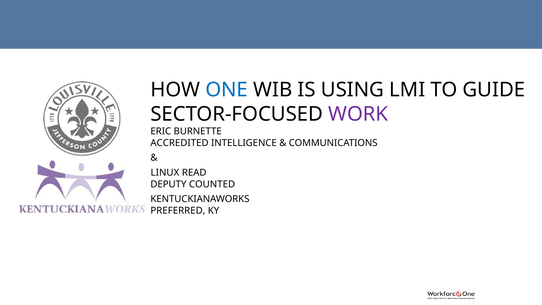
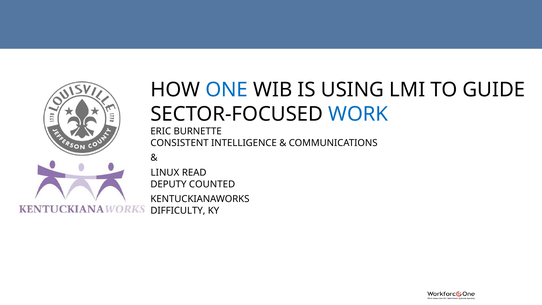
WORK colour: purple -> blue
ACCREDITED: ACCREDITED -> CONSISTENT
PREFERRED: PREFERRED -> DIFFICULTY
